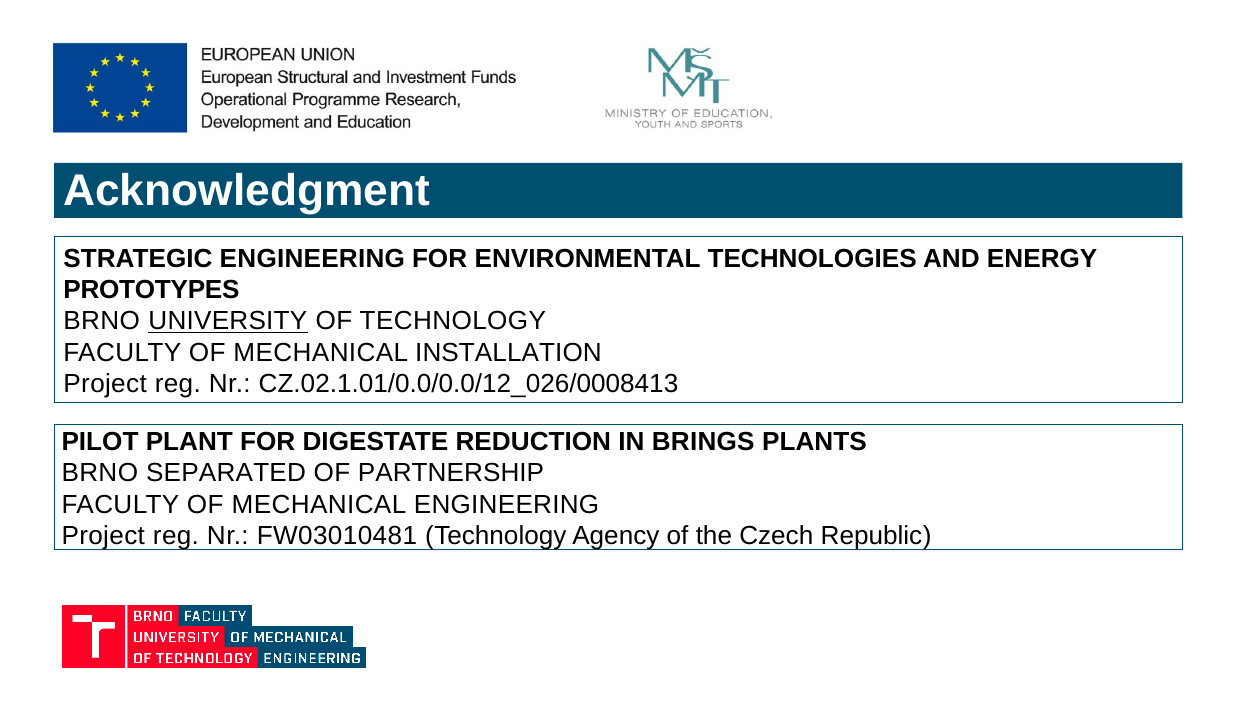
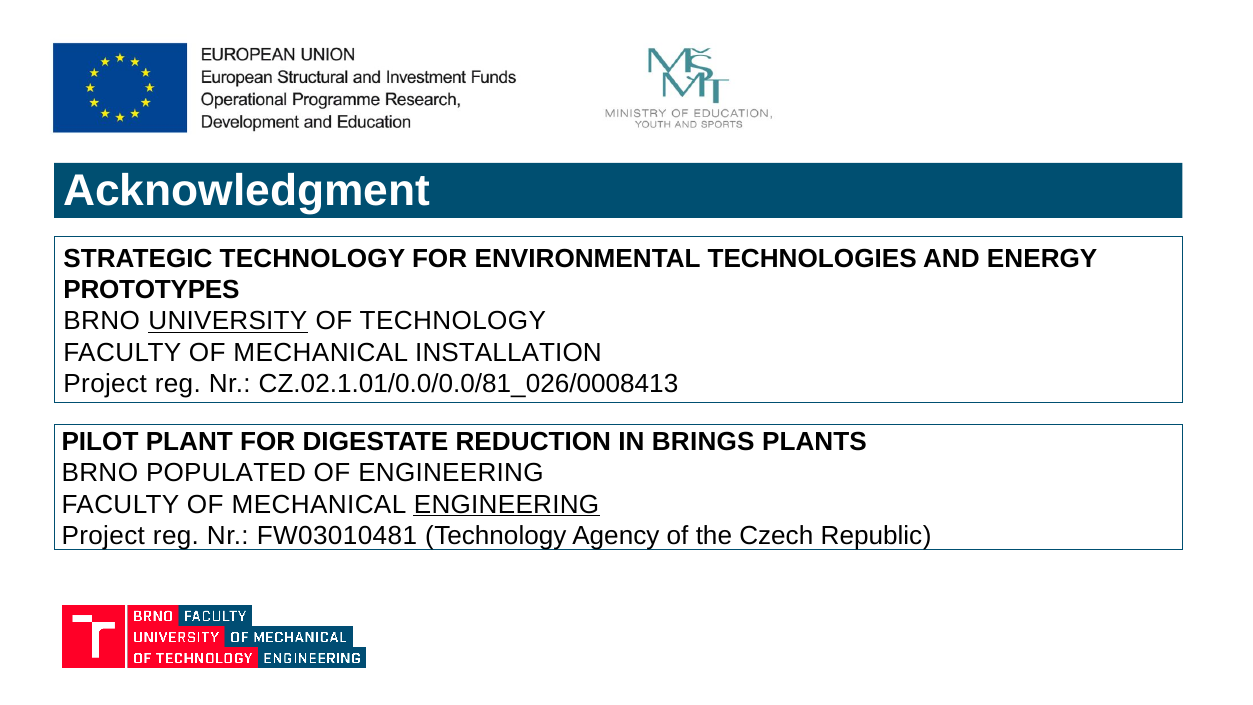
STRATEGIC ENGINEERING: ENGINEERING -> TECHNOLOGY
CZ.02.1.01/0.0/0.0/12_026/0008413: CZ.02.1.01/0.0/0.0/12_026/0008413 -> CZ.02.1.01/0.0/0.0/81_026/0008413
SEPARATED: SEPARATED -> POPULATED
OF PARTNERSHIP: PARTNERSHIP -> ENGINEERING
ENGINEERING at (507, 504) underline: none -> present
